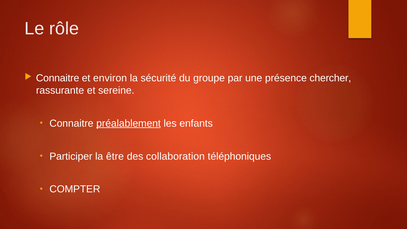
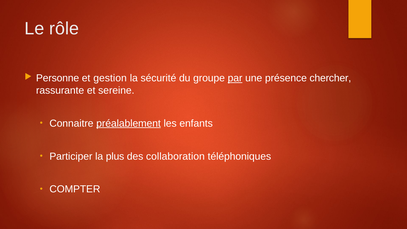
Connaitre at (58, 78): Connaitre -> Personne
environ: environ -> gestion
par underline: none -> present
être: être -> plus
